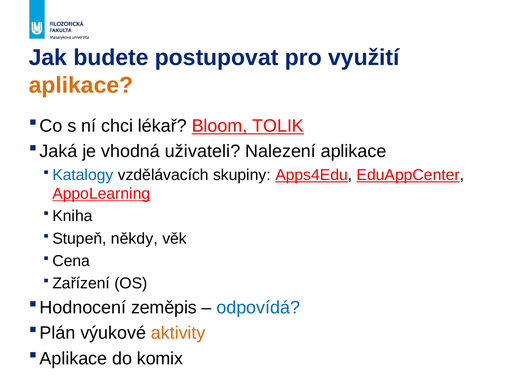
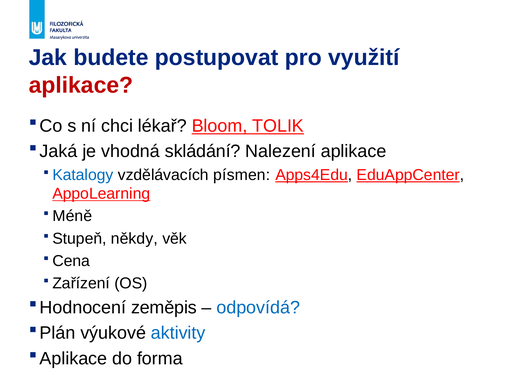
aplikace at (81, 85) colour: orange -> red
uživateli: uživateli -> skládání
skupiny: skupiny -> písmen
Kniha: Kniha -> Méně
aktivity colour: orange -> blue
komix: komix -> forma
